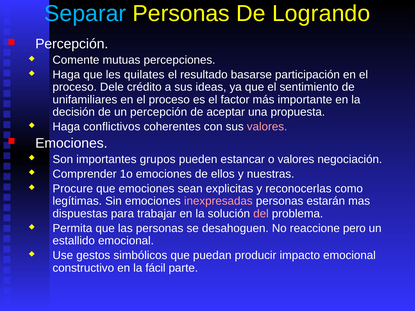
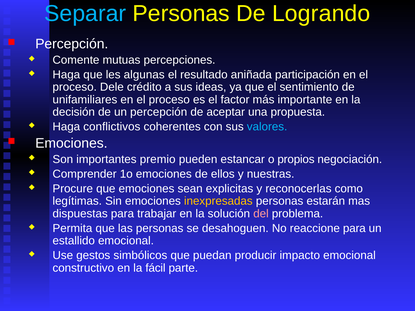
quilates: quilates -> algunas
basarse: basarse -> aniñada
valores at (267, 127) colour: pink -> light blue
grupos: grupos -> premio
o valores: valores -> propios
inexpresadas colour: pink -> yellow
reaccione pero: pero -> para
